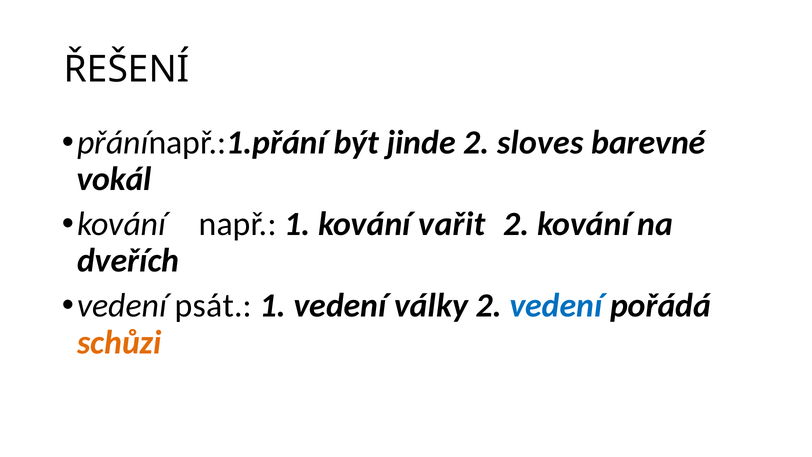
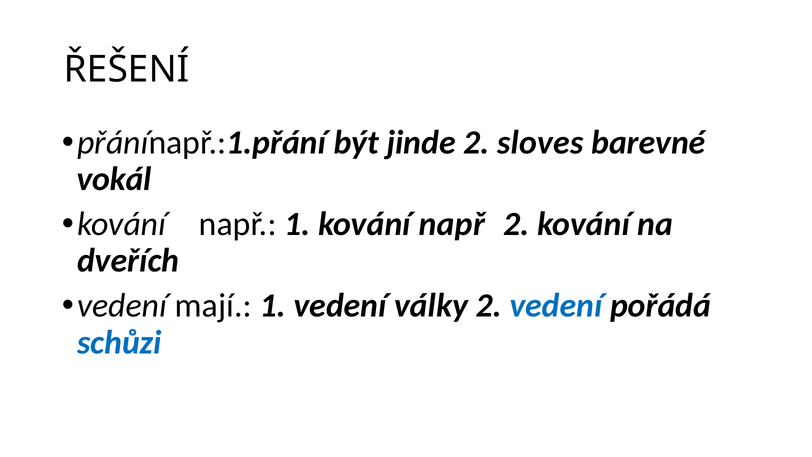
1 kování vařit: vařit -> např
psát: psát -> mají
schůzi colour: orange -> blue
